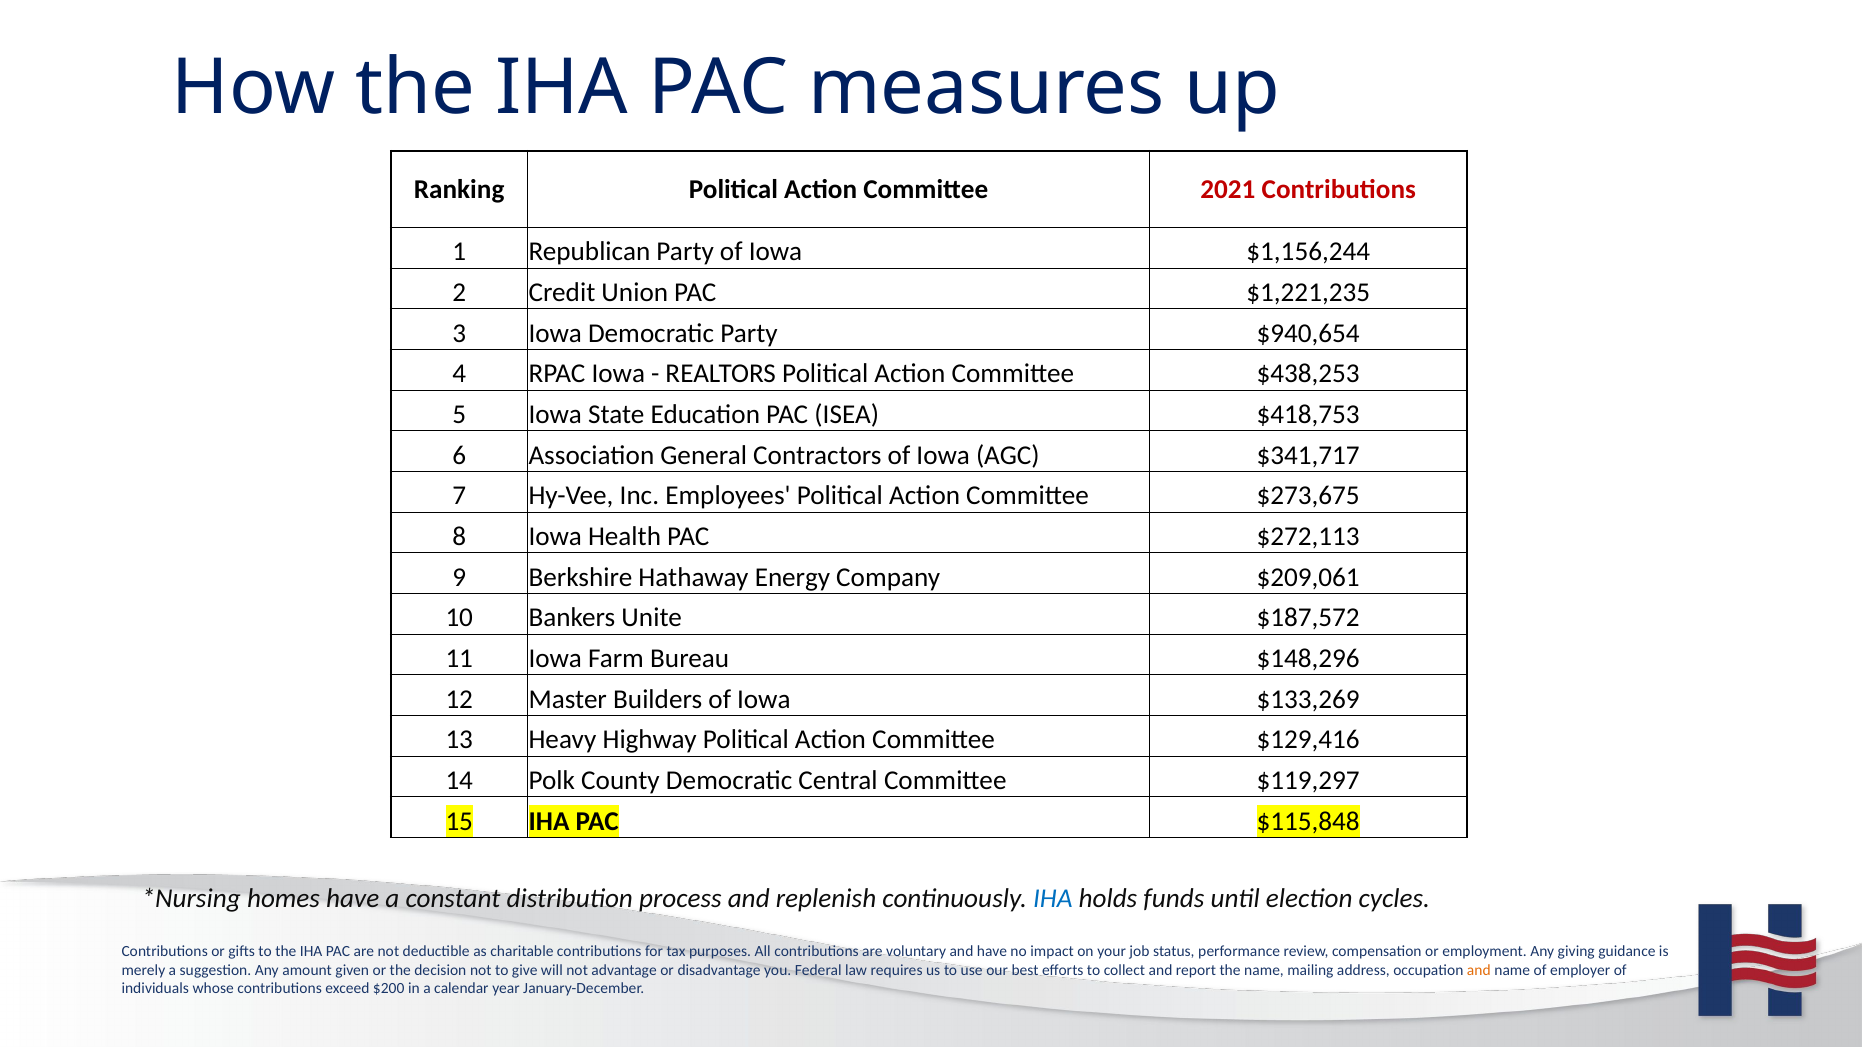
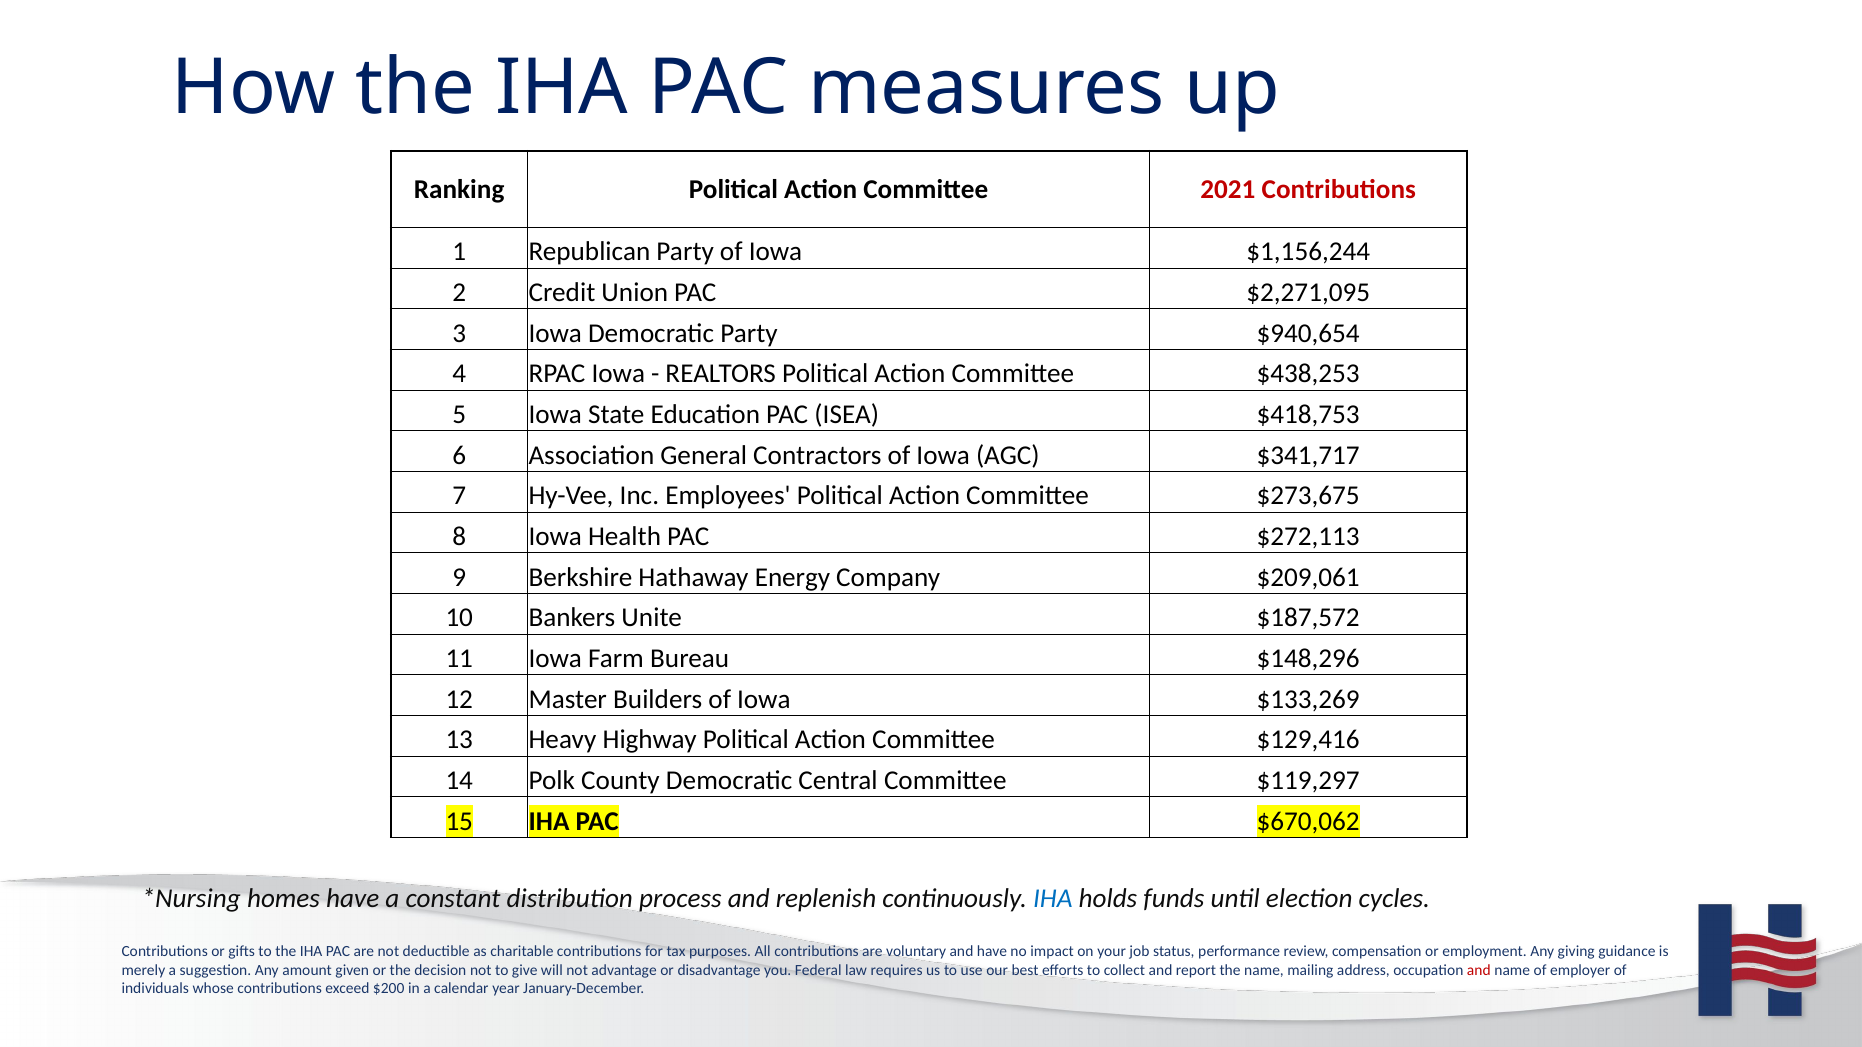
$1,221,235: $1,221,235 -> $2,271,095
$115,848: $115,848 -> $670,062
and at (1479, 971) colour: orange -> red
